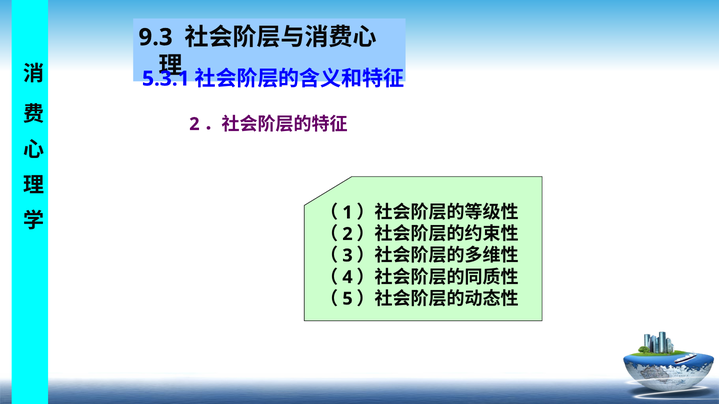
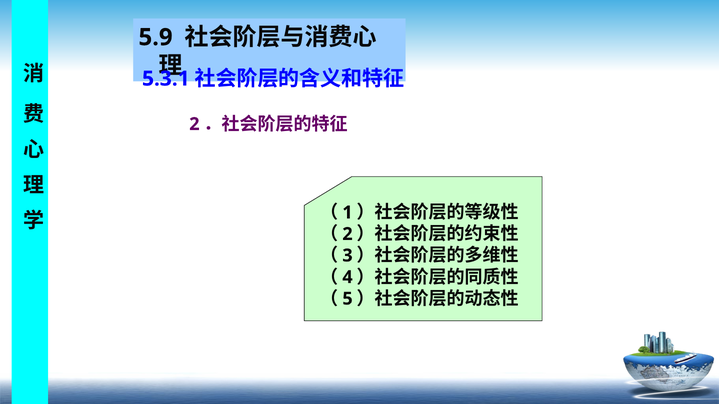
9.3: 9.3 -> 5.9
